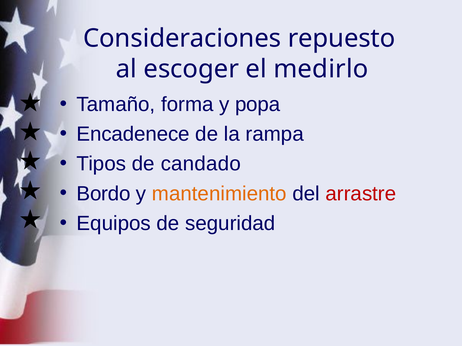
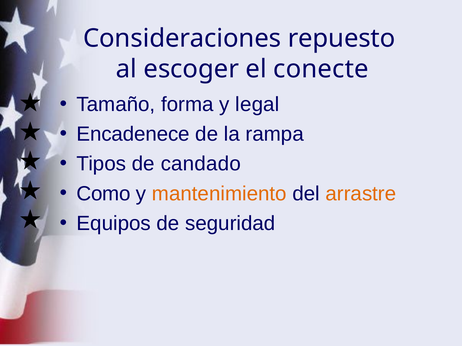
medirlo: medirlo -> conecte
popa: popa -> legal
Bordo: Bordo -> Como
arrastre colour: red -> orange
